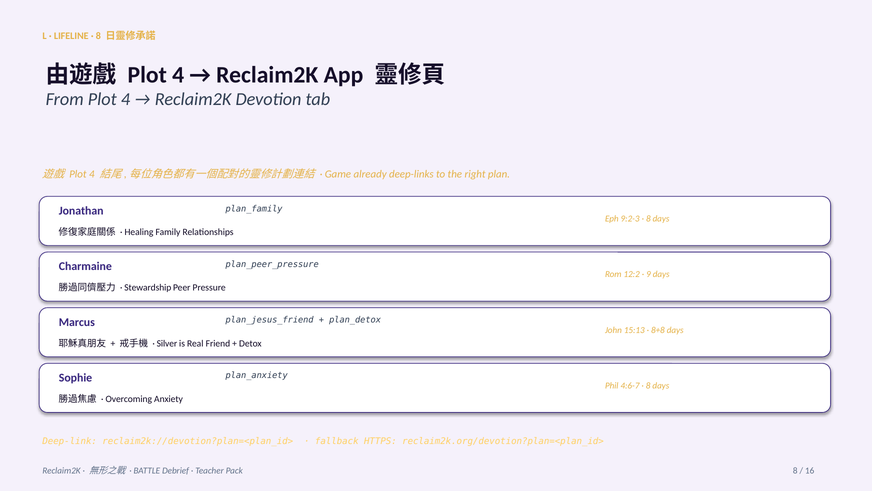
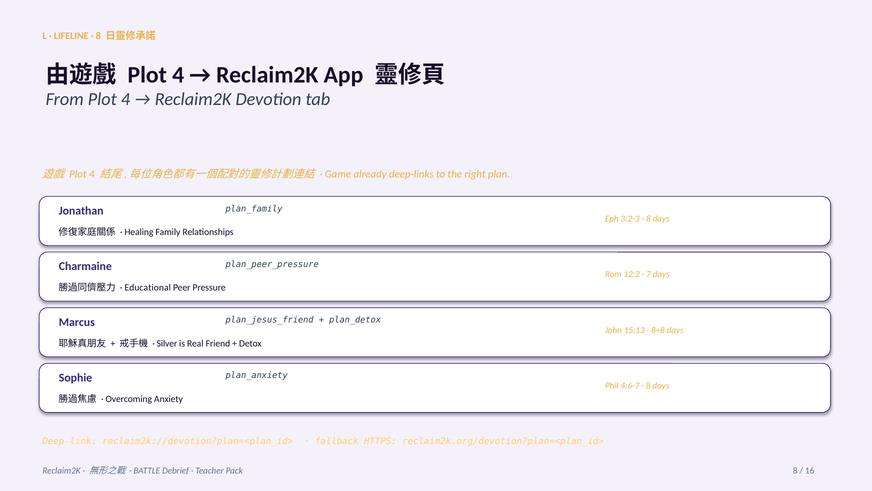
9:2-3: 9:2-3 -> 3:2-3
9: 9 -> 7
Stewardship: Stewardship -> Educational
